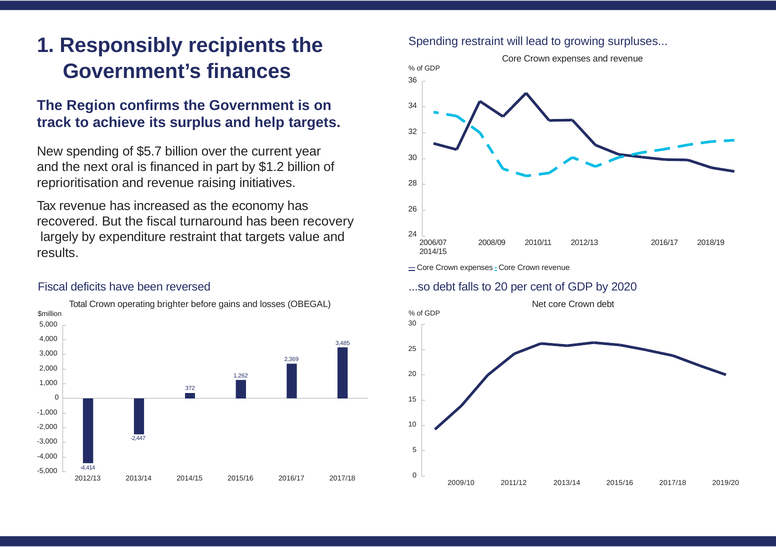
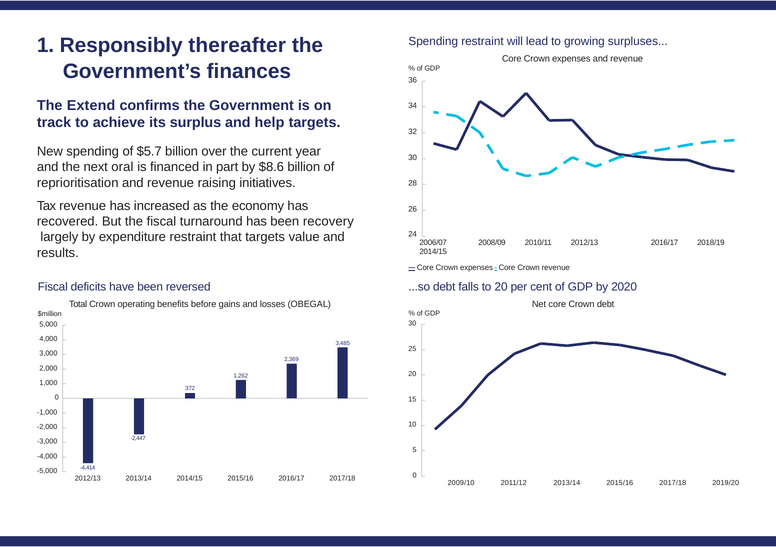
recipients: recipients -> thereafter
Region: Region -> Extend
$1.2: $1.2 -> $8.6
brighter: brighter -> benefits
